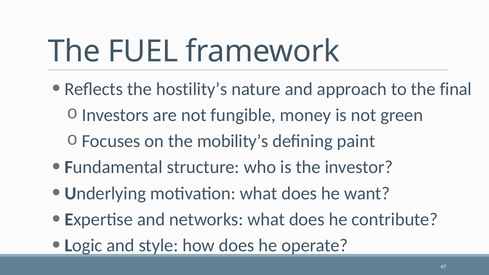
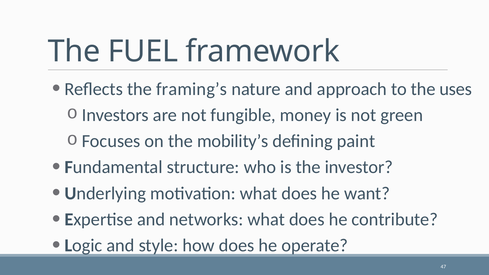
hostility’s: hostility’s -> framing’s
final: final -> uses
